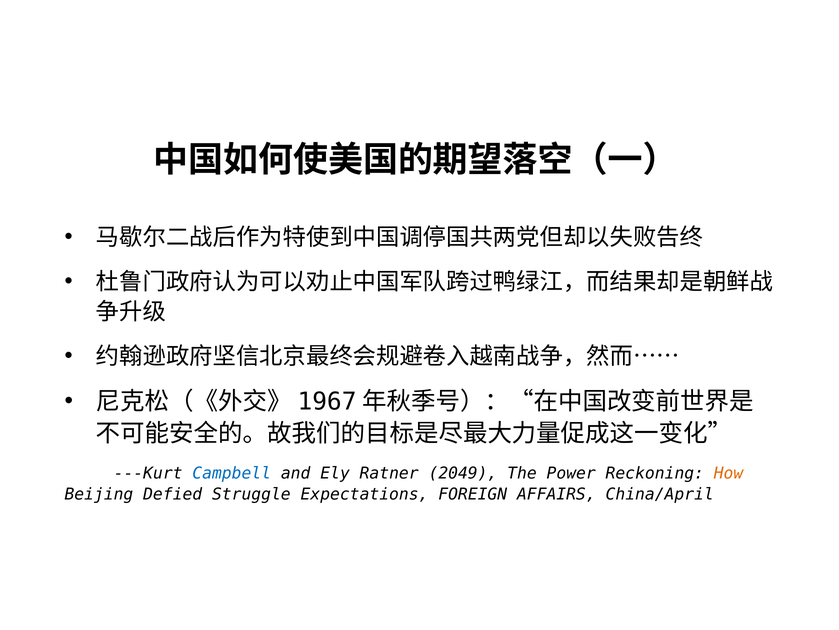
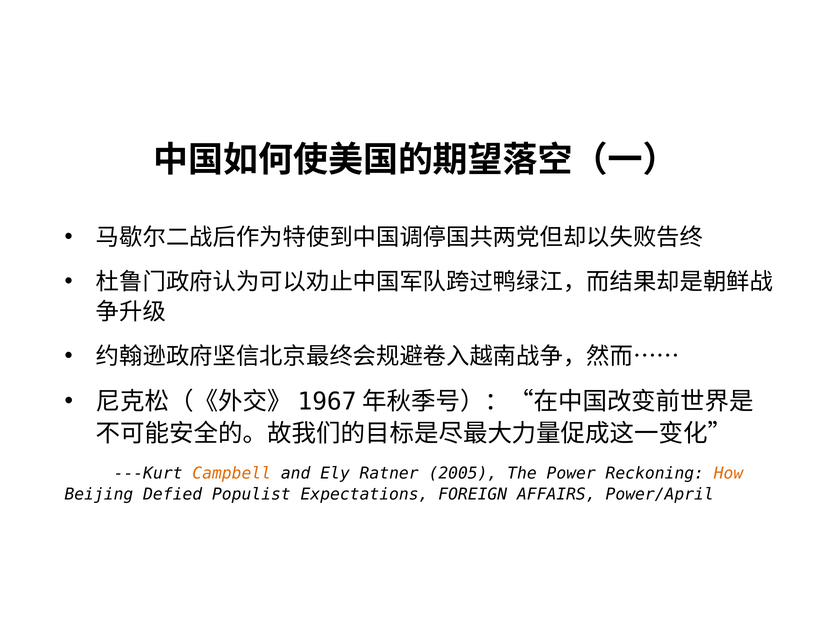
Campbell colour: blue -> orange
2049: 2049 -> 2005
Struggle: Struggle -> Populist
China/April: China/April -> Power/April
